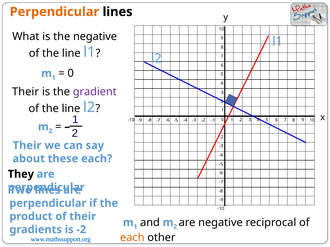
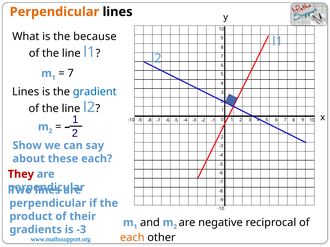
the negative: negative -> because
0 at (71, 73): 0 -> 7
Their at (26, 92): Their -> Lines
gradient colour: purple -> blue
Their at (27, 146): Their -> Show
They colour: black -> red
is -2: -2 -> -3
